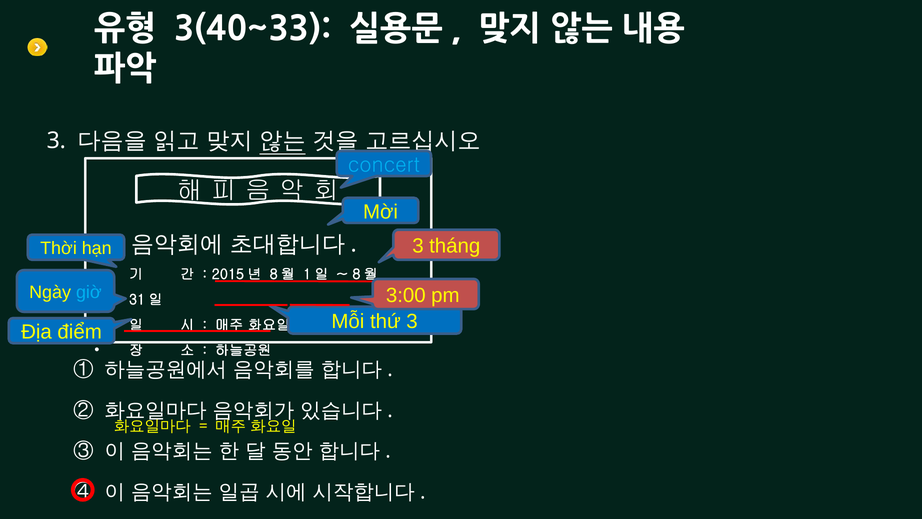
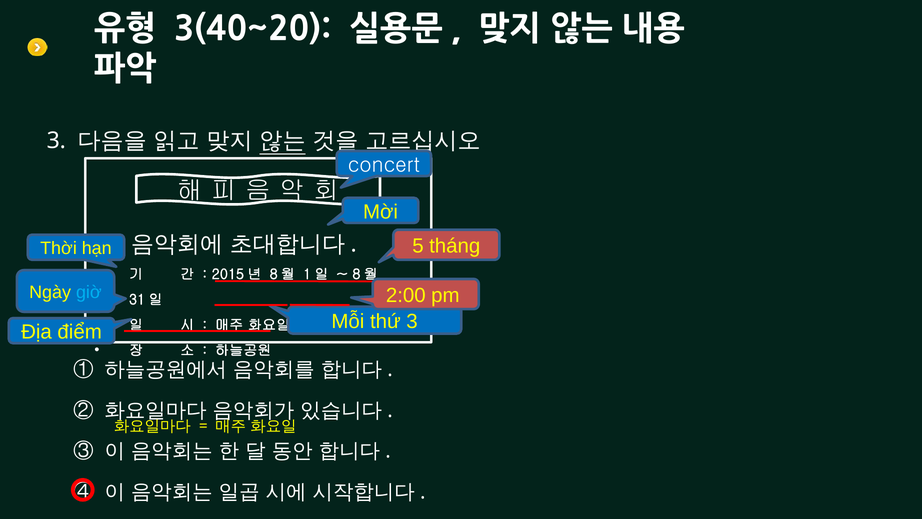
3(40~33: 3(40~33 -> 3(40~20
concert colour: light blue -> white
hạn 3: 3 -> 5
3:00: 3:00 -> 2:00
